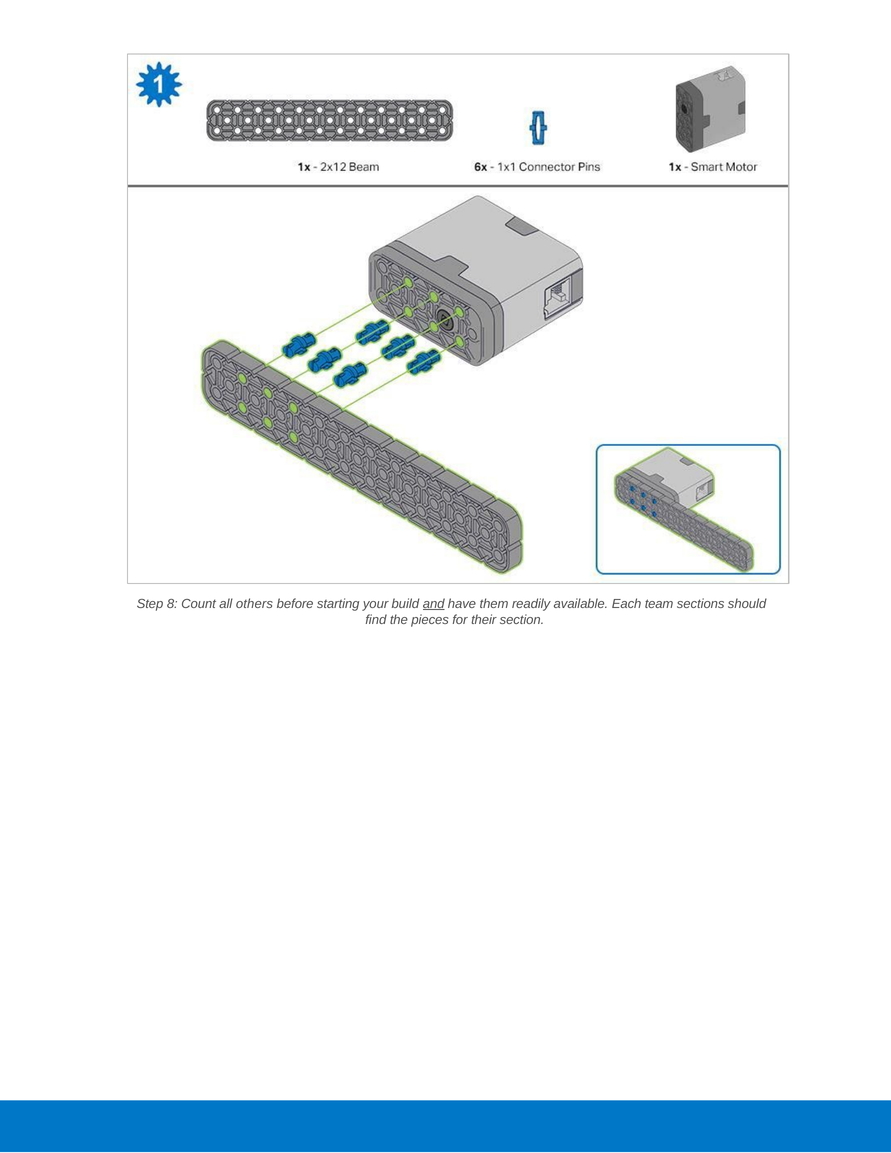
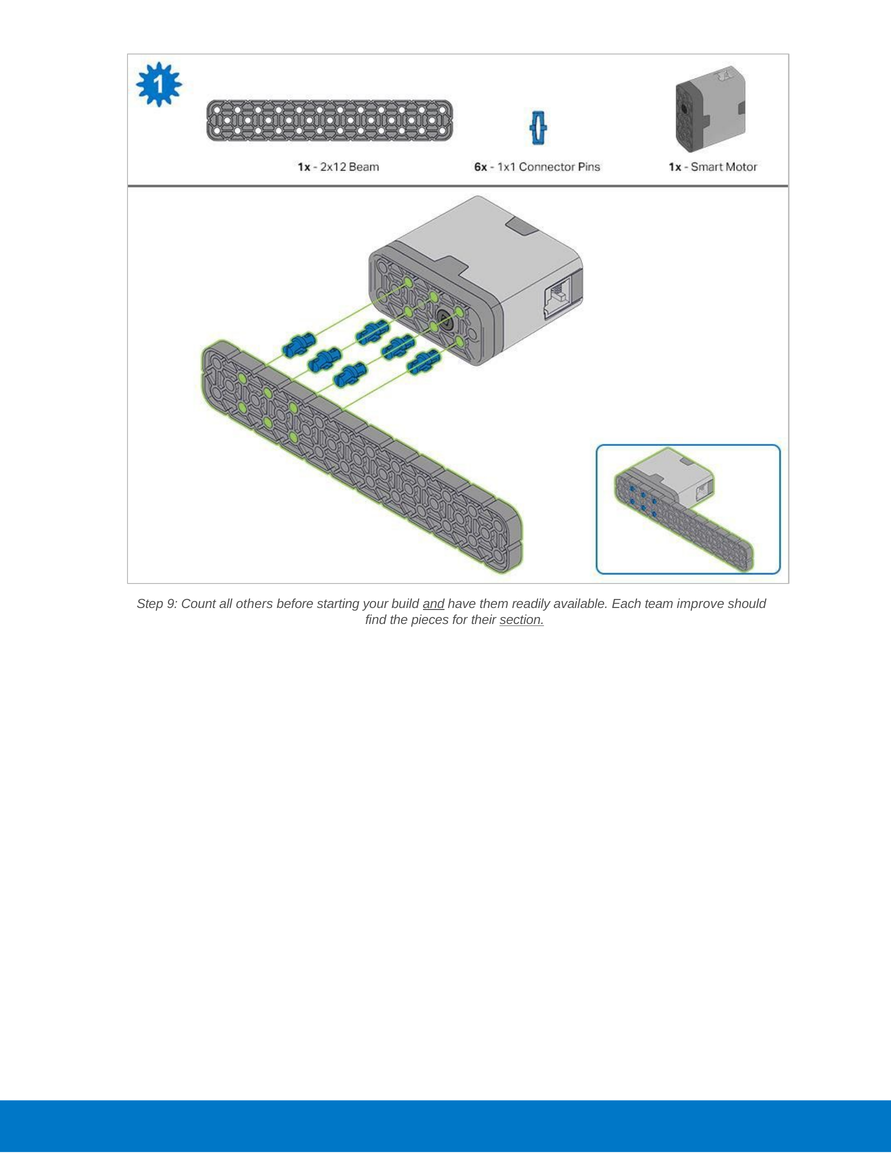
8: 8 -> 9
sections: sections -> improve
section underline: none -> present
